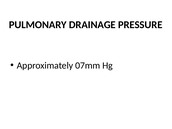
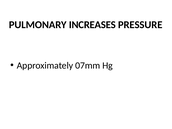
DRAINAGE: DRAINAGE -> INCREASES
